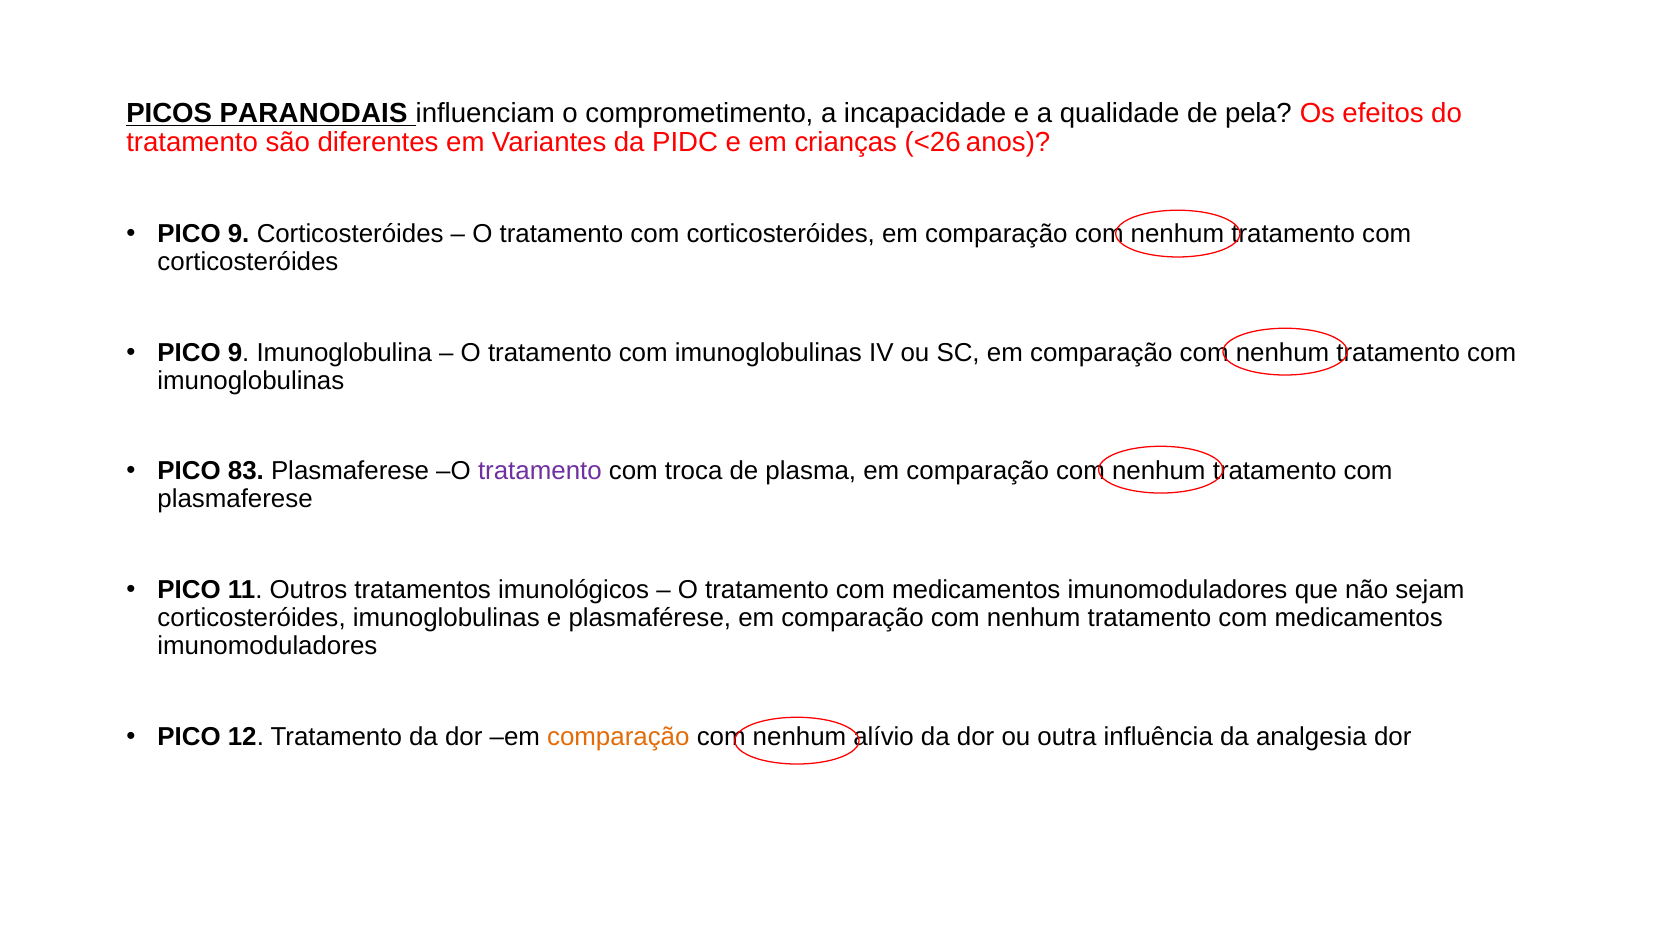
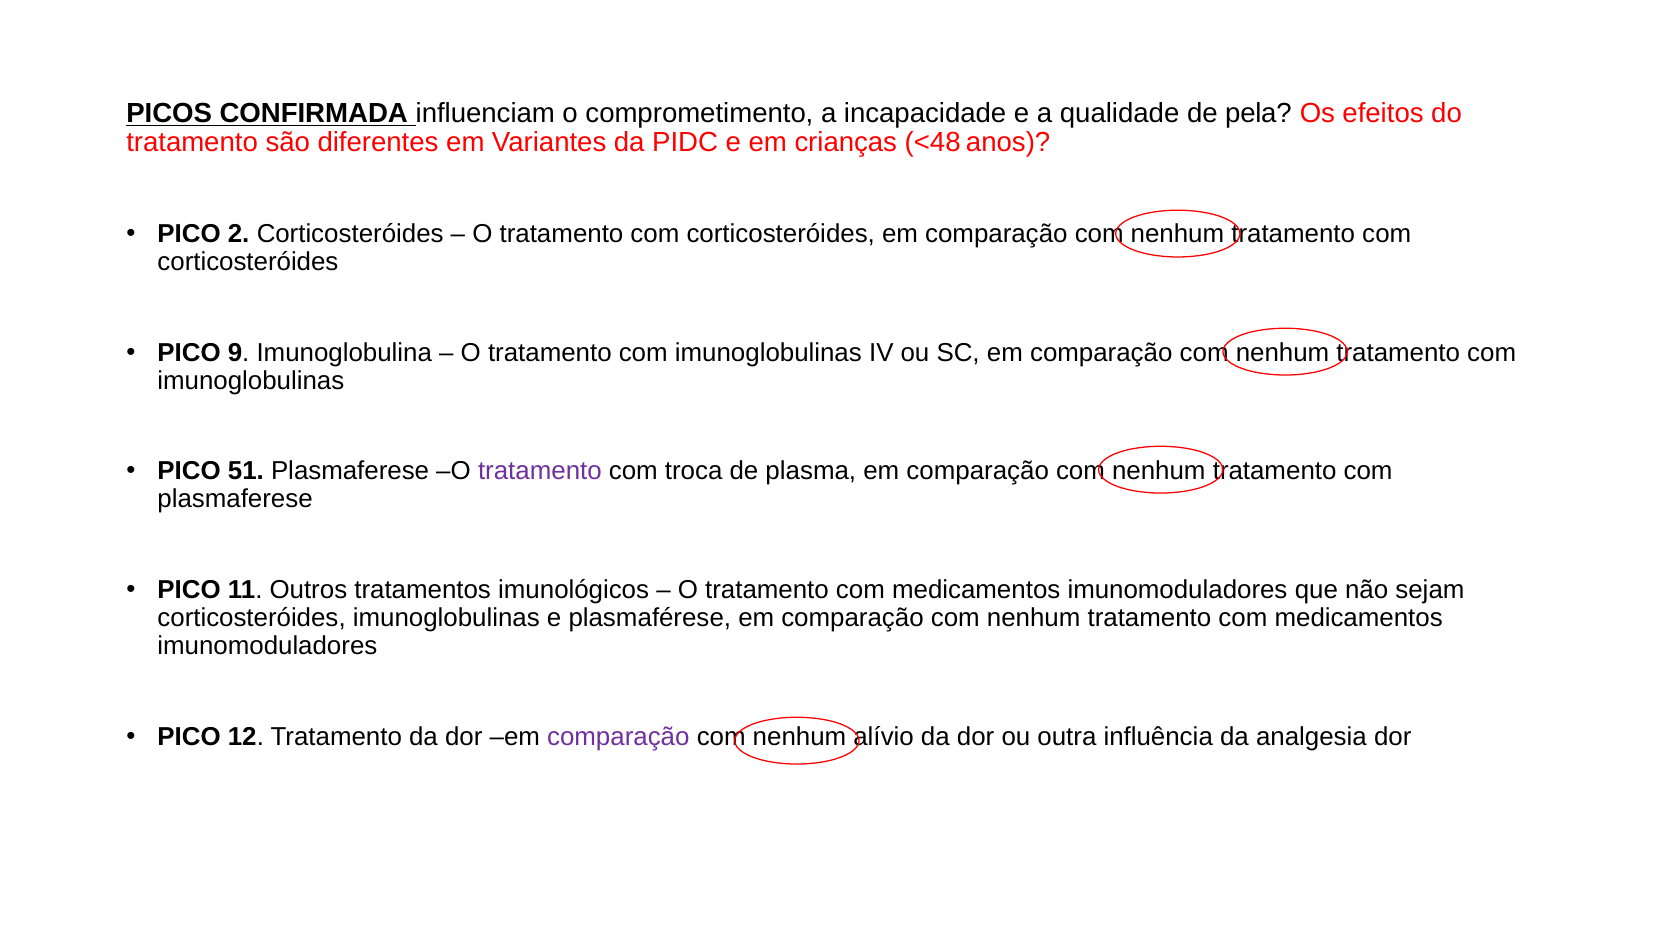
PARANODAIS: PARANODAIS -> CONFIRMADA
<26: <26 -> <48
9 at (239, 234): 9 -> 2
83: 83 -> 51
comparação at (618, 736) colour: orange -> purple
